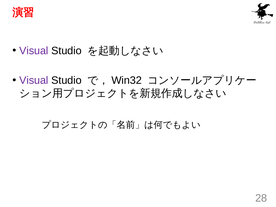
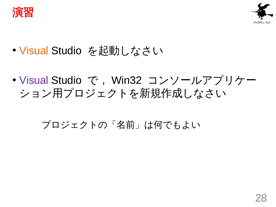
Visual at (34, 51) colour: purple -> orange
